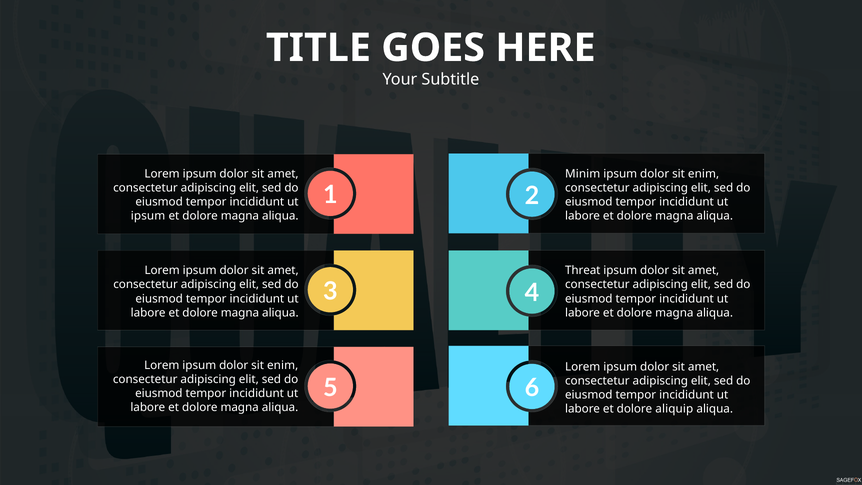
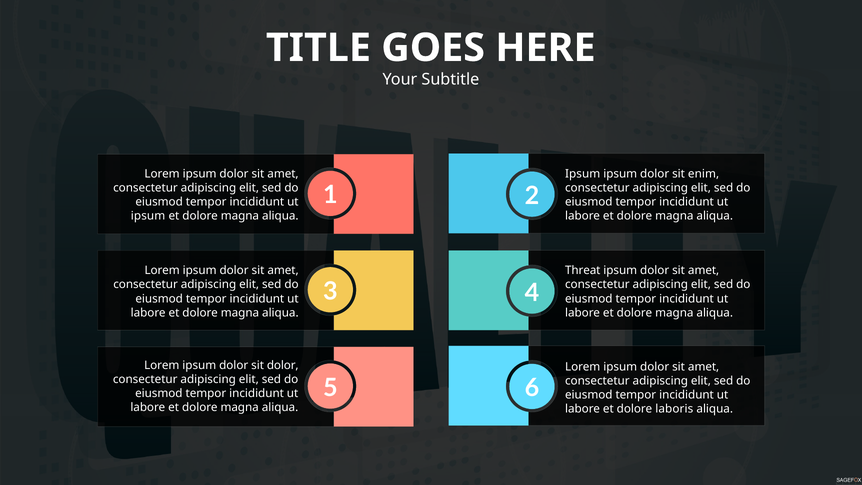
Minim at (583, 174): Minim -> Ipsum
enim at (283, 365): enim -> dolor
aliquip: aliquip -> laboris
